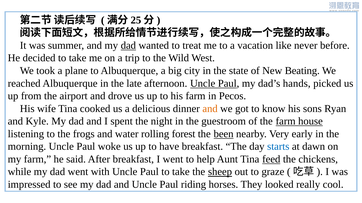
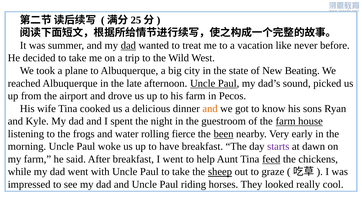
hands: hands -> sound
forest: forest -> fierce
starts colour: blue -> purple
